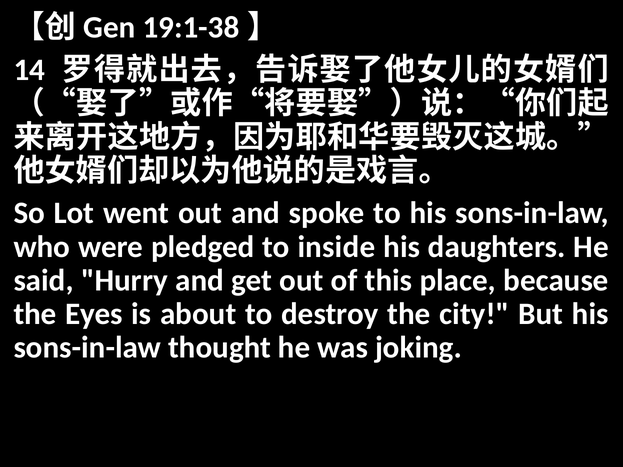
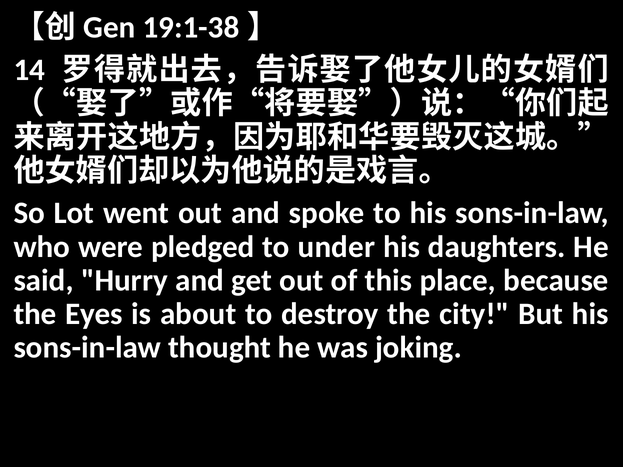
inside: inside -> under
